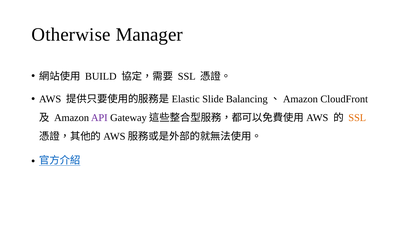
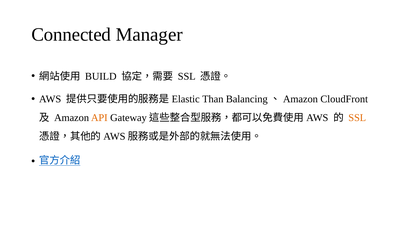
Otherwise: Otherwise -> Connected
Slide: Slide -> Than
API colour: purple -> orange
